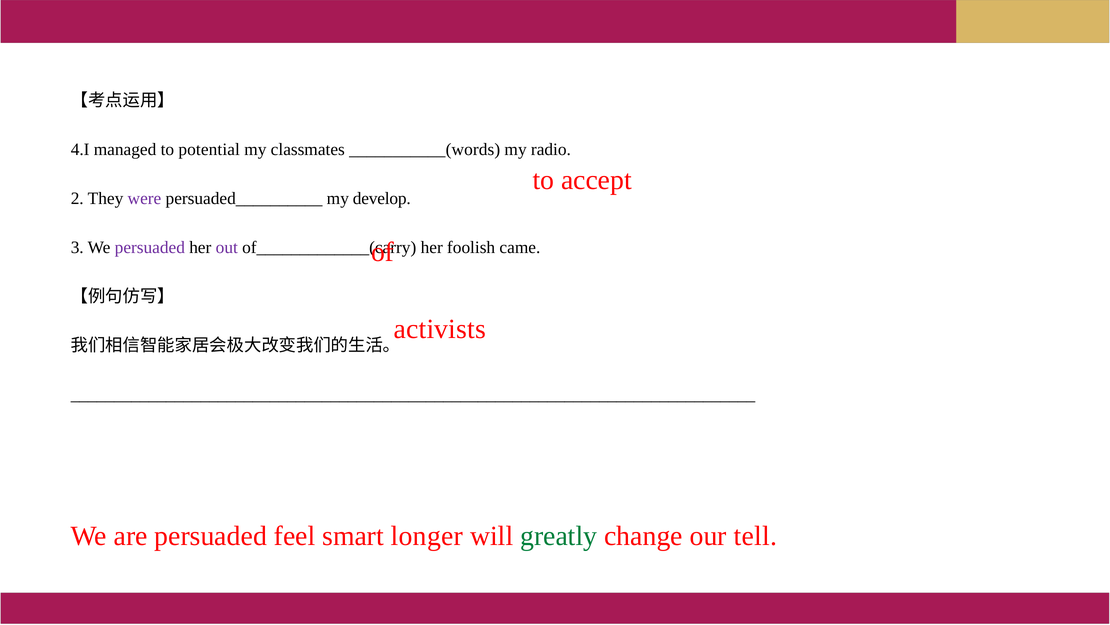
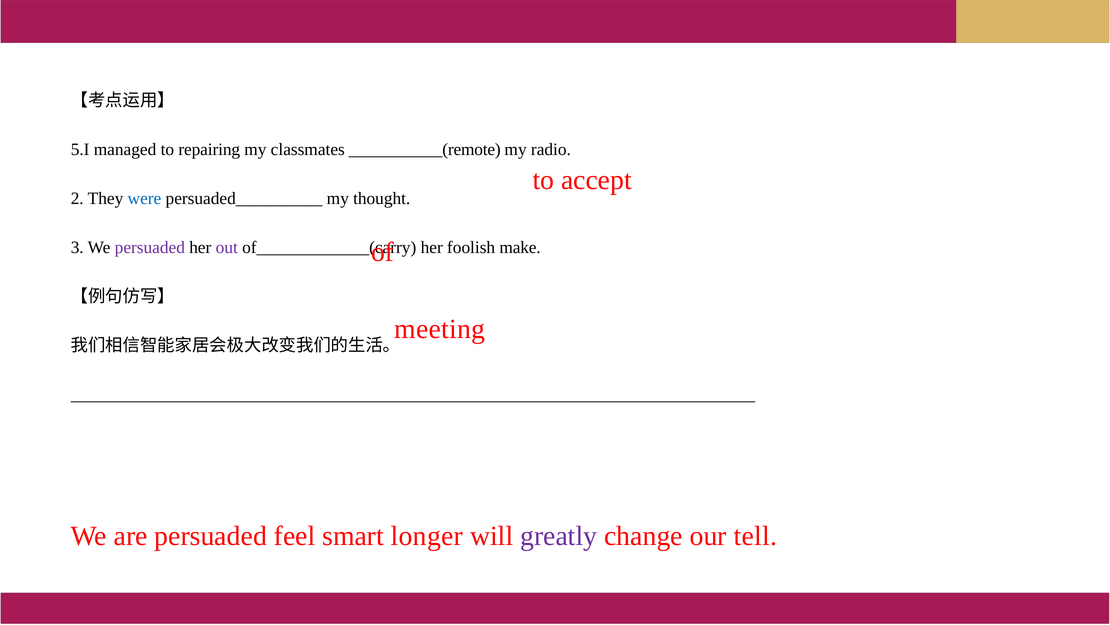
4.I: 4.I -> 5.I
potential: potential -> repairing
___________(words: ___________(words -> ___________(remote
were colour: purple -> blue
develop: develop -> thought
came: came -> make
activists: activists -> meeting
greatly colour: green -> purple
